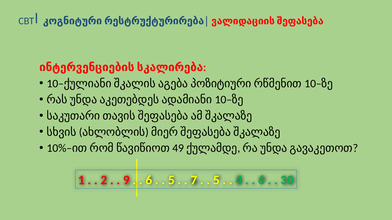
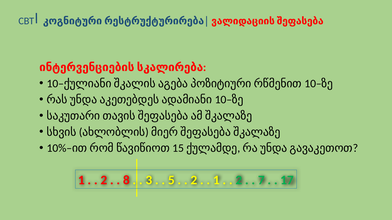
49: 49 -> 15
9: 9 -> 8
6 at (149, 181): 6 -> 3
7 at (194, 181): 7 -> 2
5 at (216, 181): 5 -> 1
4 at (239, 181): 4 -> 2
6 at (261, 181): 6 -> 7
30: 30 -> 17
